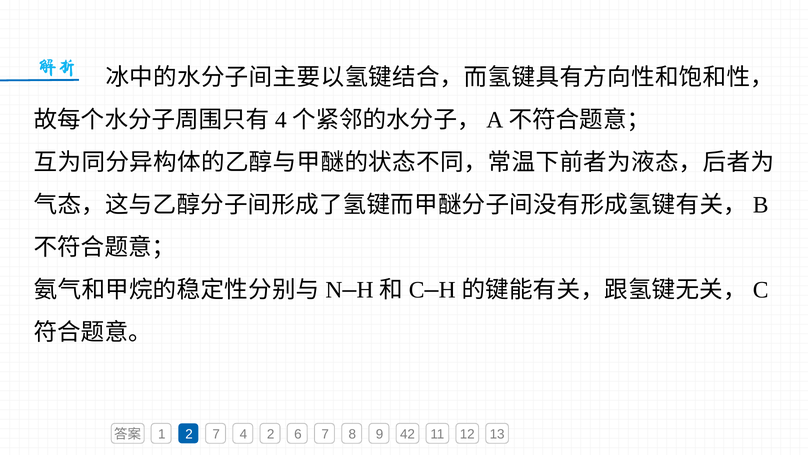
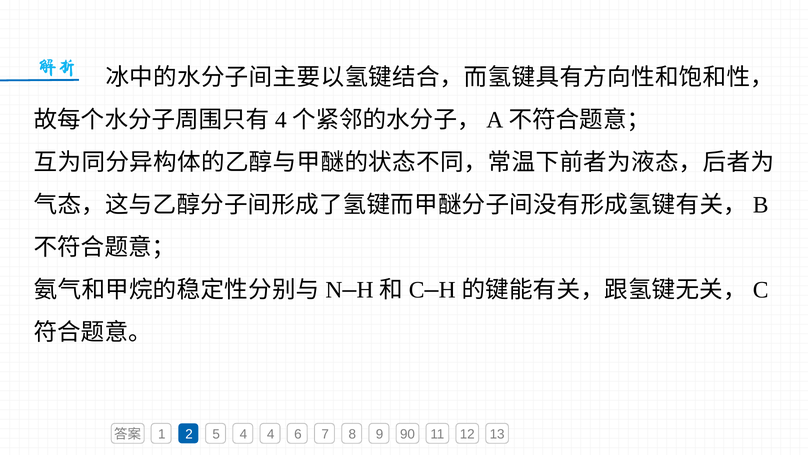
2 7: 7 -> 5
4 2: 2 -> 4
42: 42 -> 90
